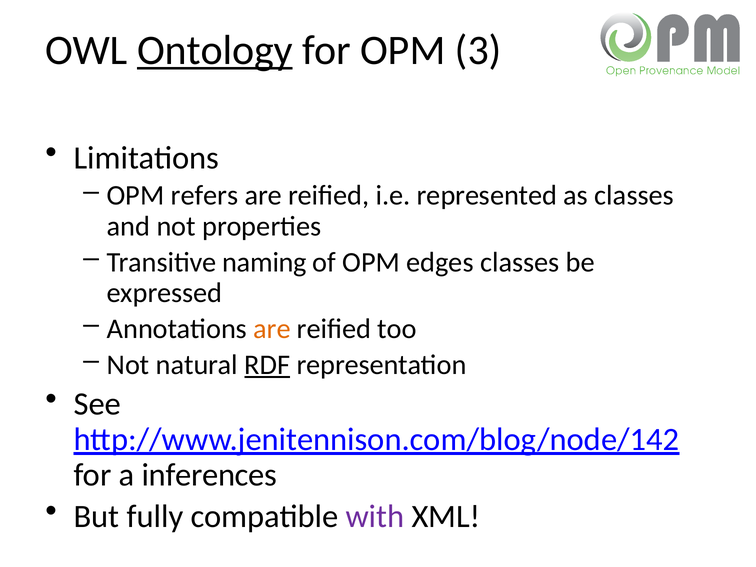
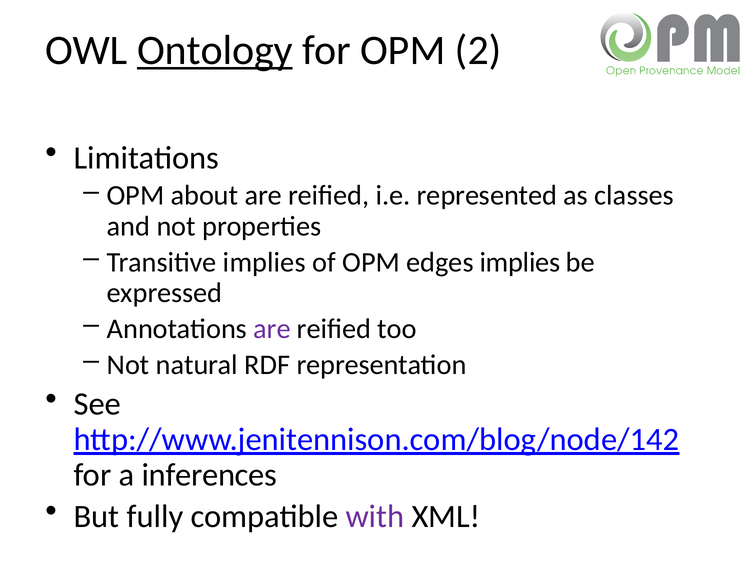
3: 3 -> 2
refers: refers -> about
Transitive naming: naming -> implies
edges classes: classes -> implies
are at (272, 329) colour: orange -> purple
RDF underline: present -> none
